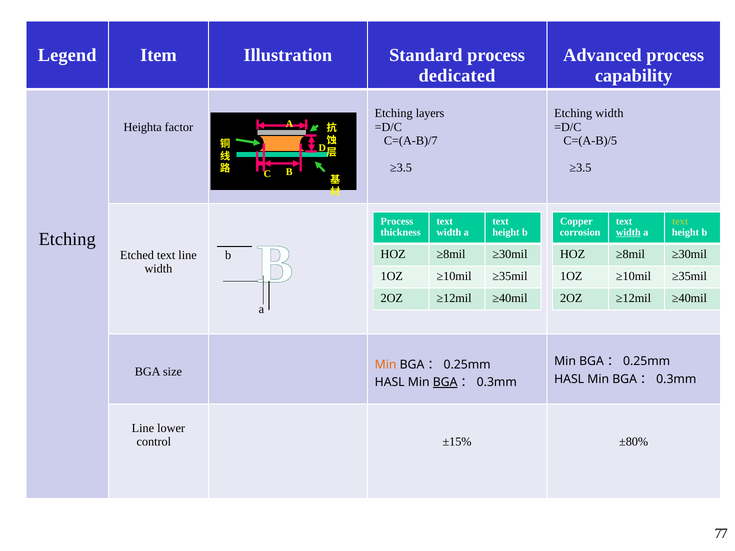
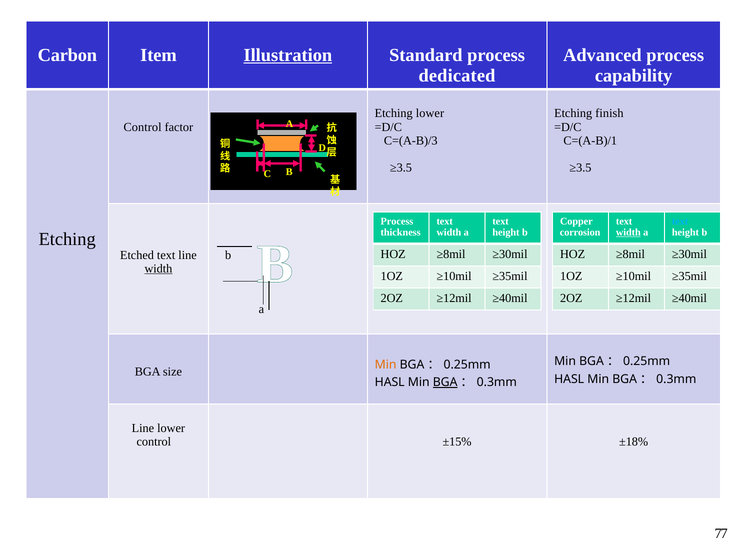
Legend: Legend -> Carbon
Illustration underline: none -> present
Etching layers: layers -> lower
Etching width: width -> finish
Heighta at (143, 127): Heighta -> Control
C=(A-B)/7: C=(A-B)/7 -> C=(A-B)/3
C=(A-B)/5: C=(A-B)/5 -> C=(A-B)/1
text at (680, 221) colour: light green -> light blue
width at (158, 269) underline: none -> present
±80%: ±80% -> ±18%
